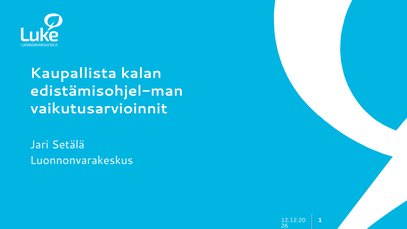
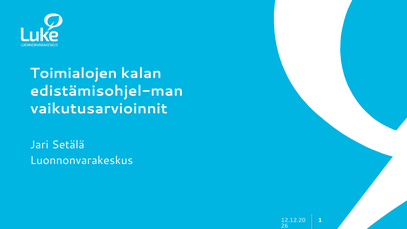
Kaupallista: Kaupallista -> Toimialojen
